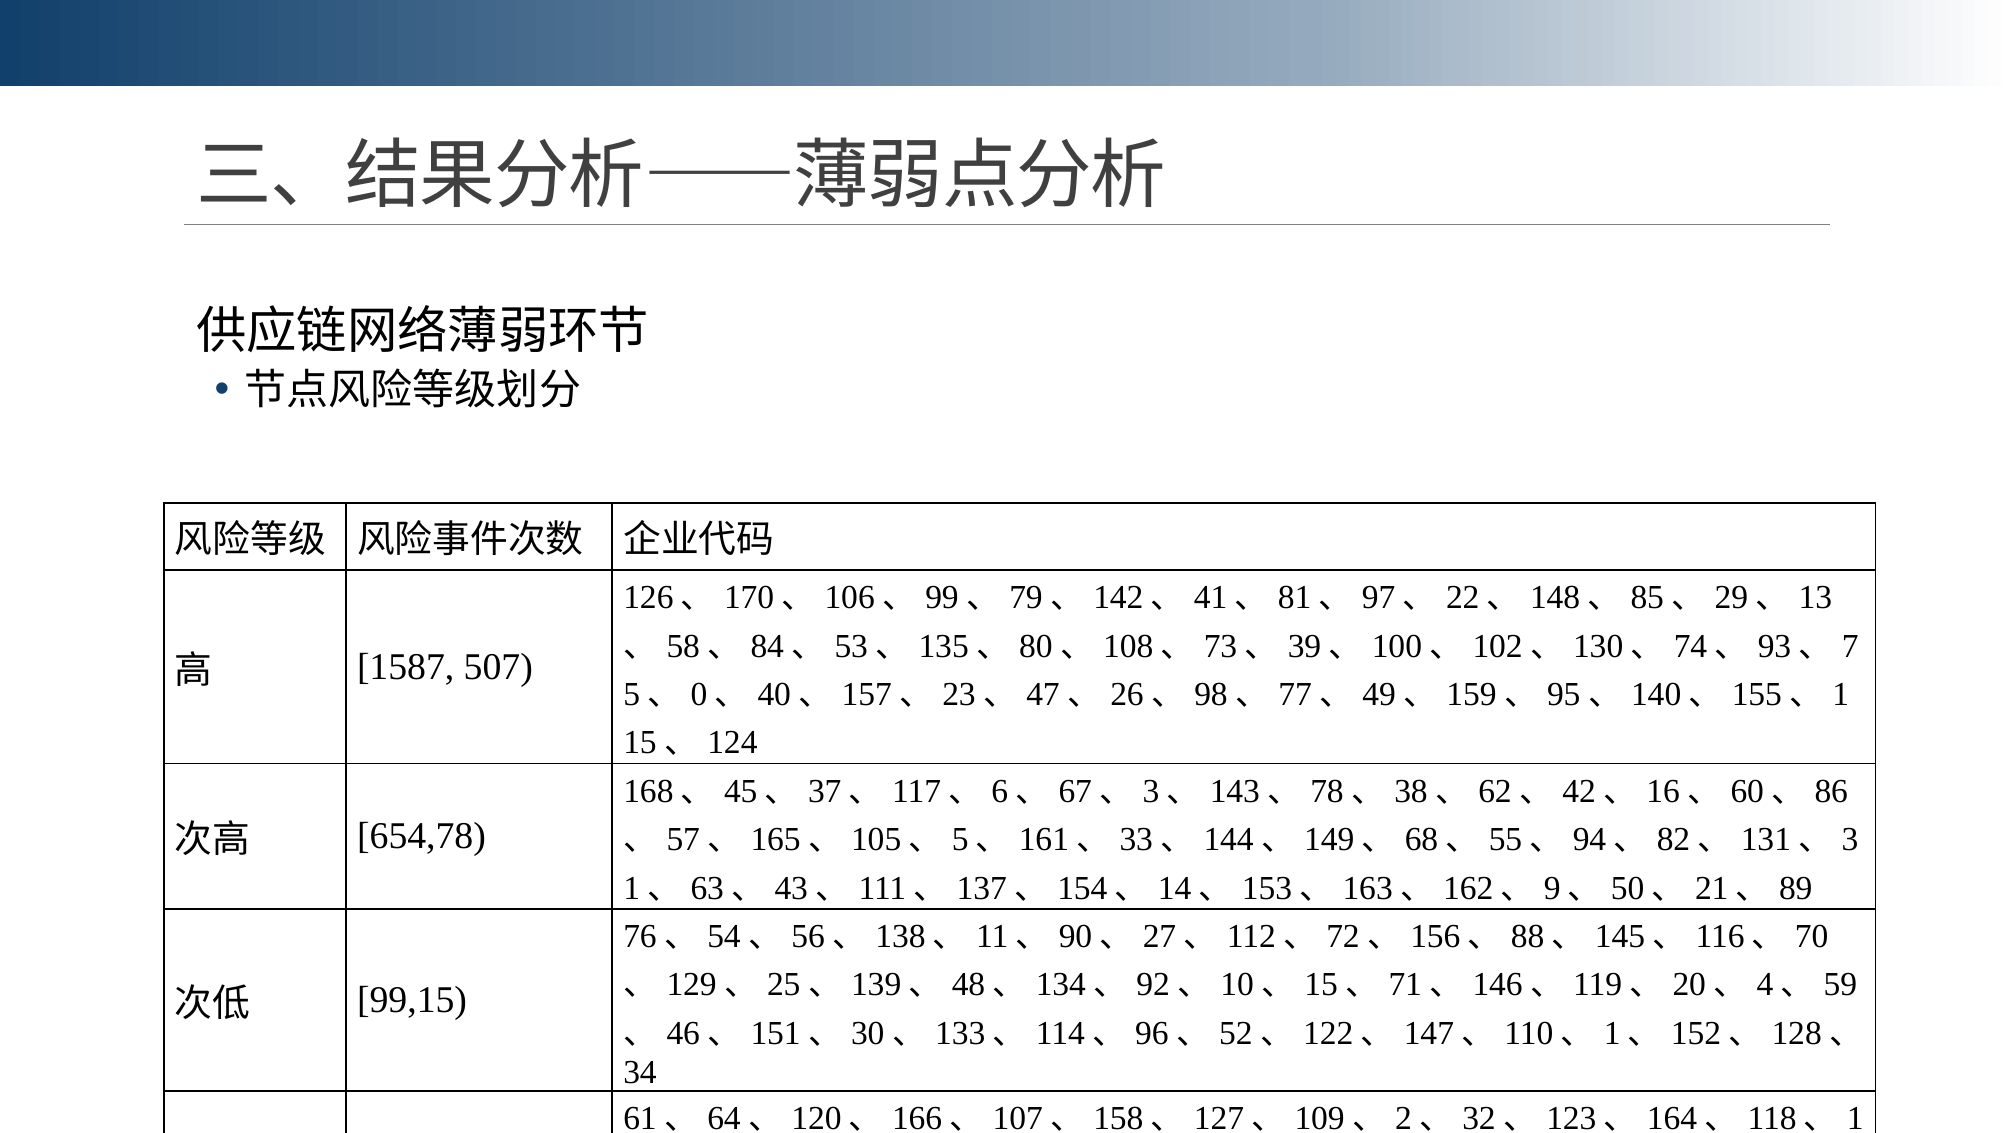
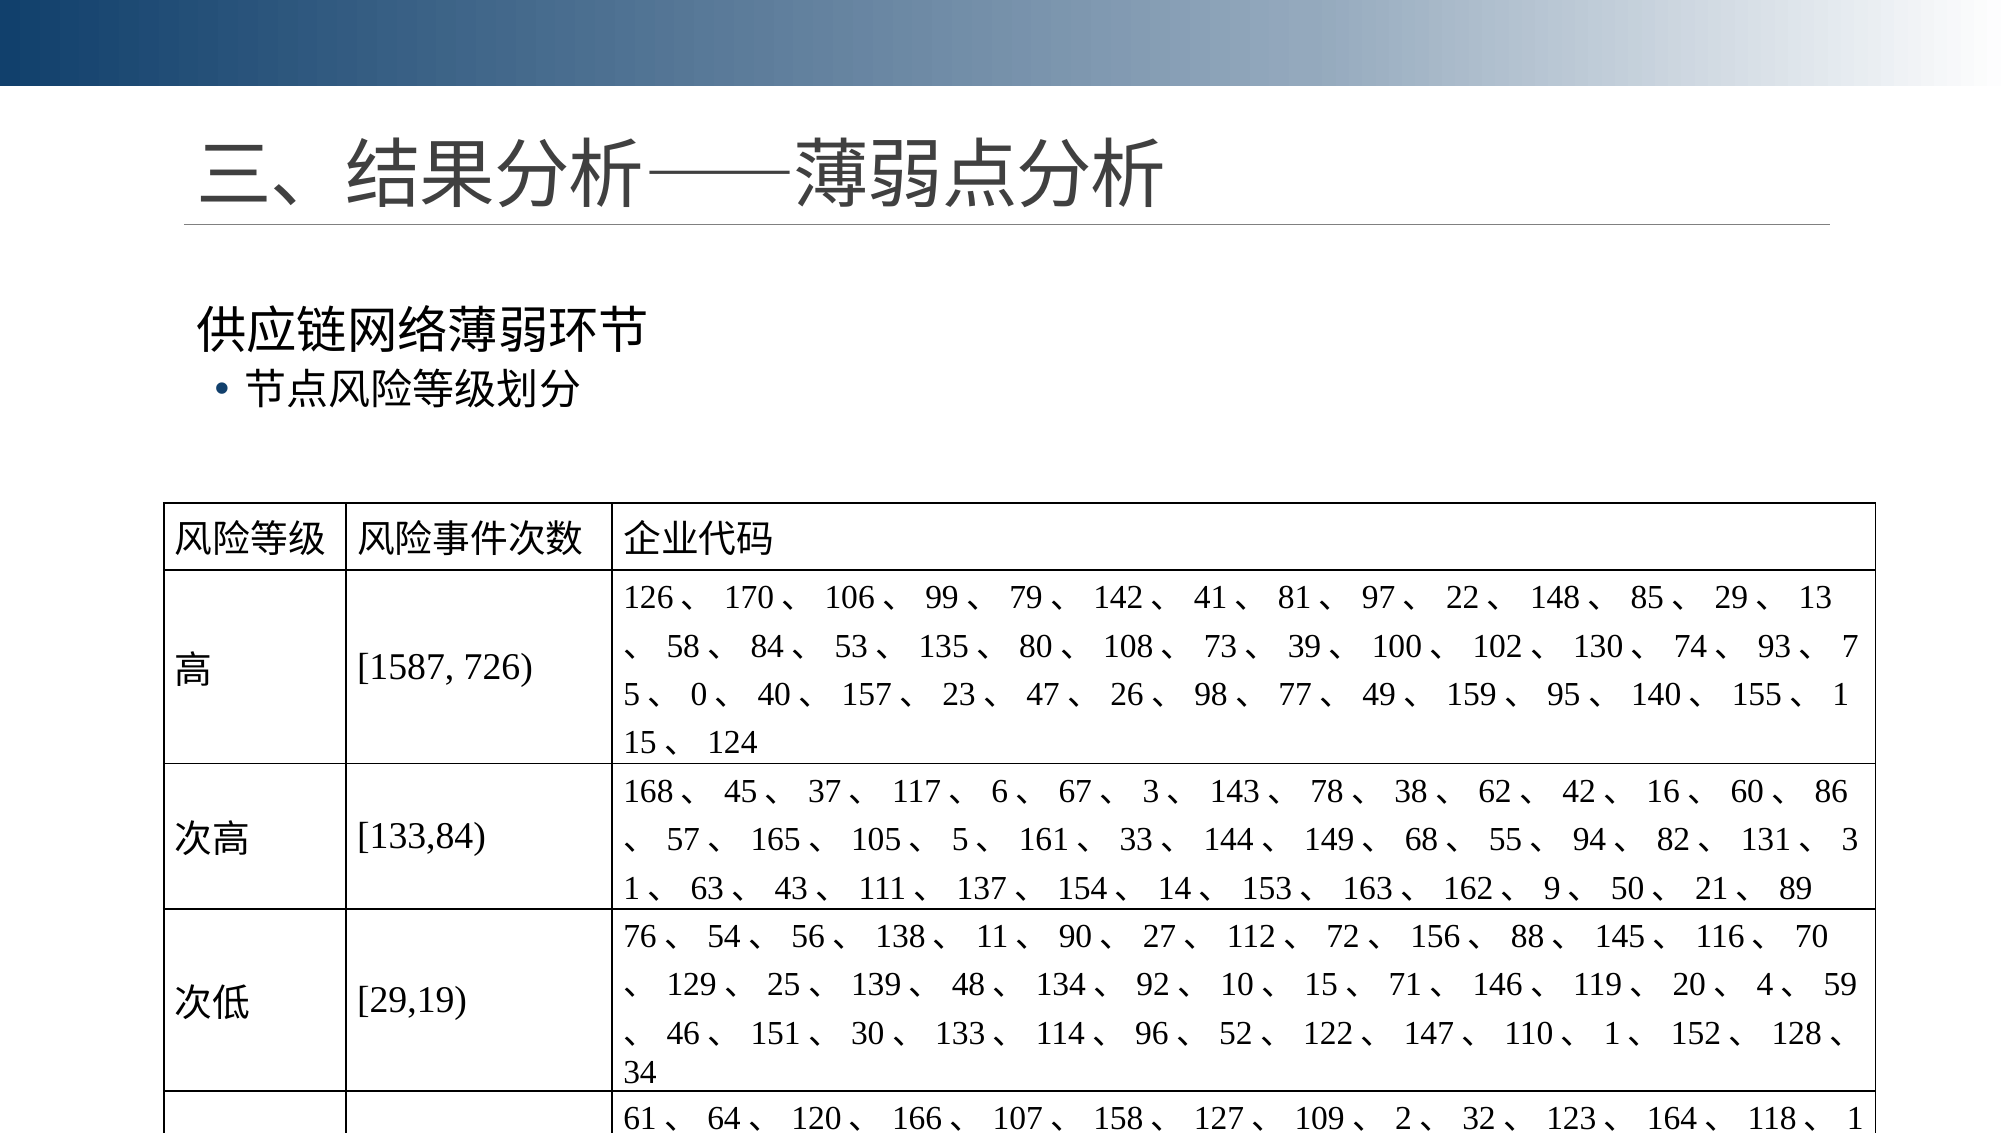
507: 507 -> 726
654,78: 654,78 -> 133,84
99,15: 99,15 -> 29,19
